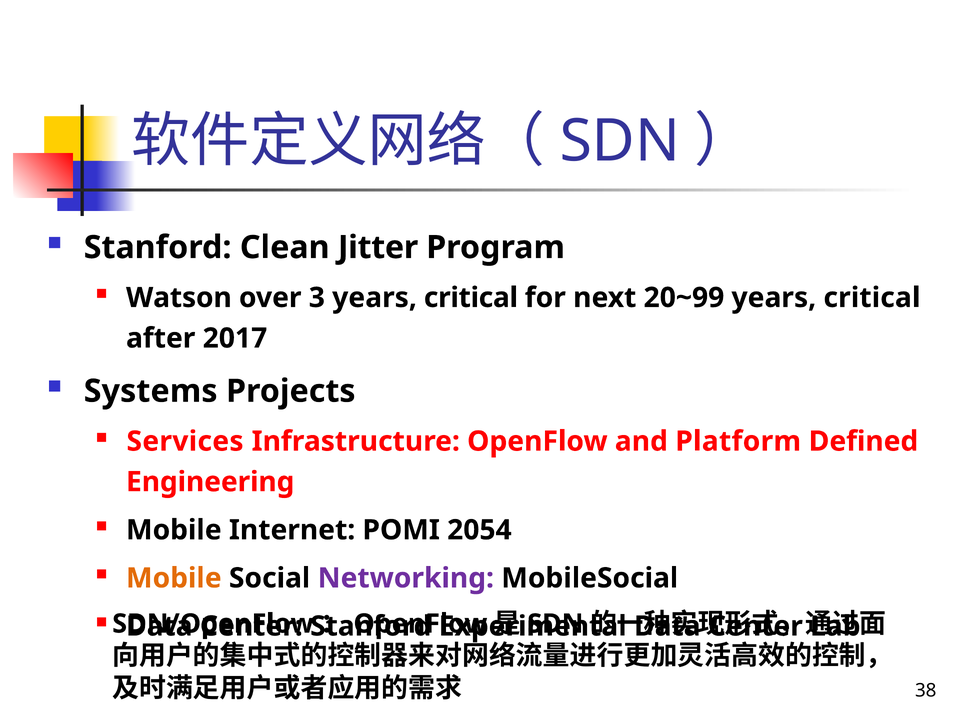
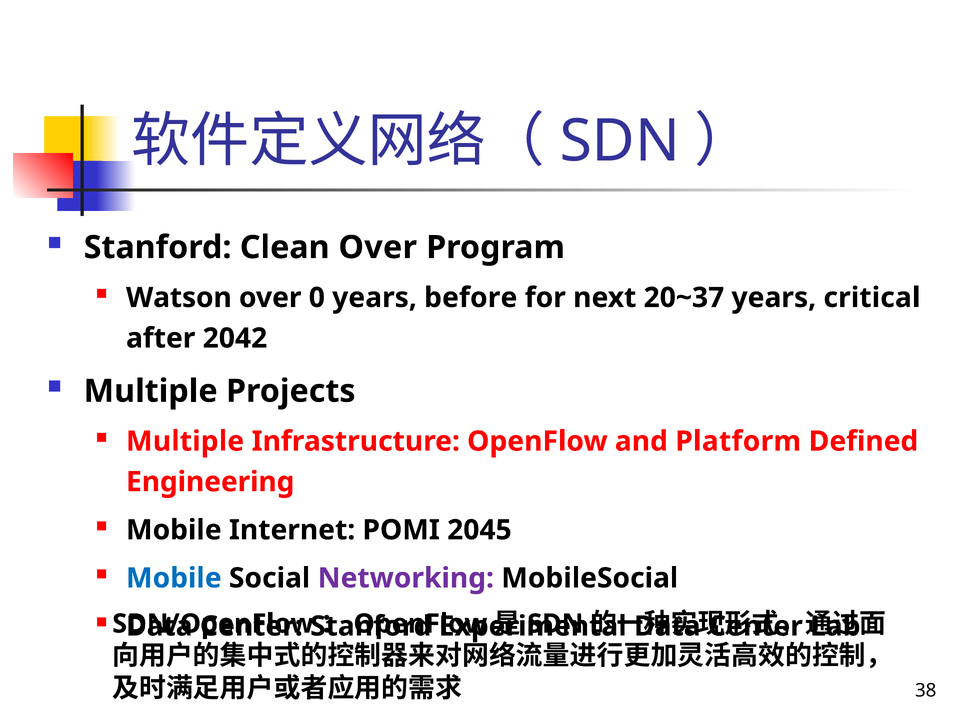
Clean Jitter: Jitter -> Over
3: 3 -> 0
critical at (471, 298): critical -> before
20~99: 20~99 -> 20~37
2017: 2017 -> 2042
Systems at (151, 391): Systems -> Multiple
Services at (185, 442): Services -> Multiple
2054: 2054 -> 2045
Mobile at (174, 578) colour: orange -> blue
